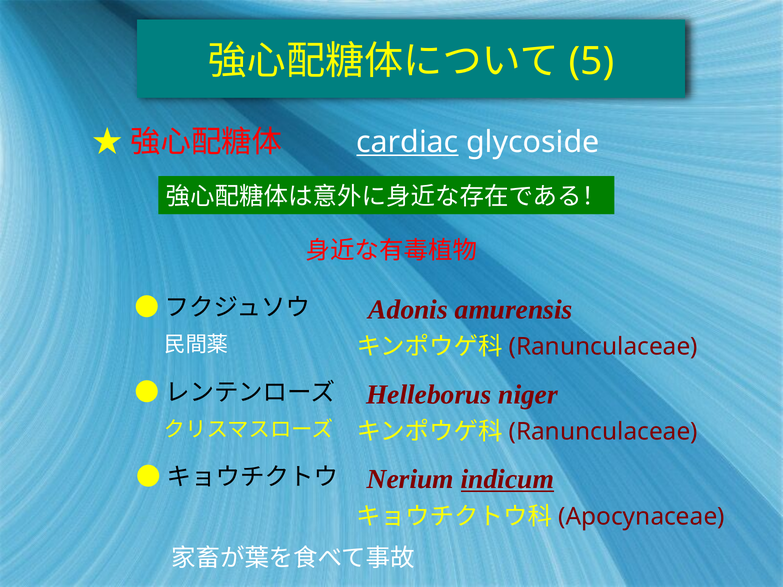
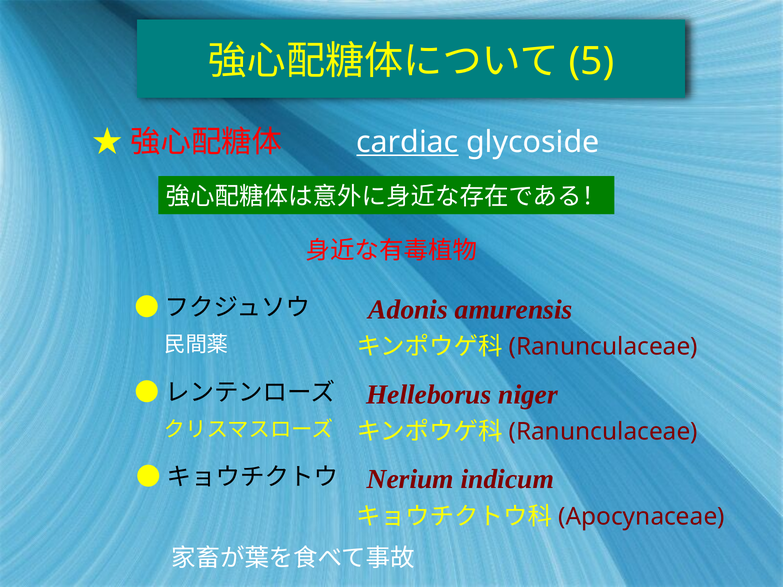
indicum underline: present -> none
